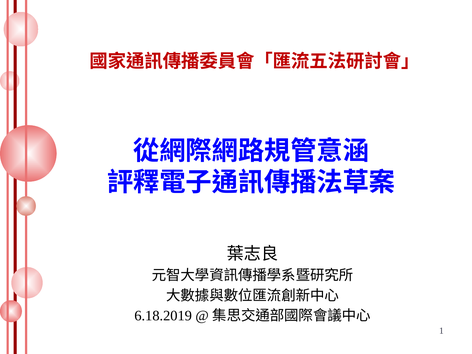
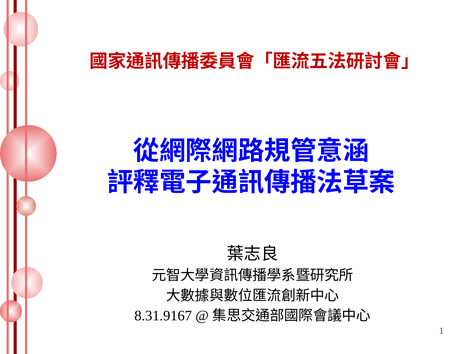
6.18.2019: 6.18.2019 -> 8.31.9167
